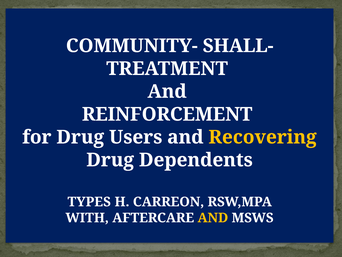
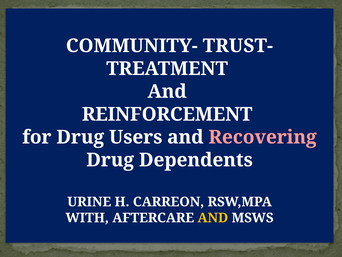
SHALL-: SHALL- -> TRUST-
Recovering colour: yellow -> pink
TYPES: TYPES -> URINE
